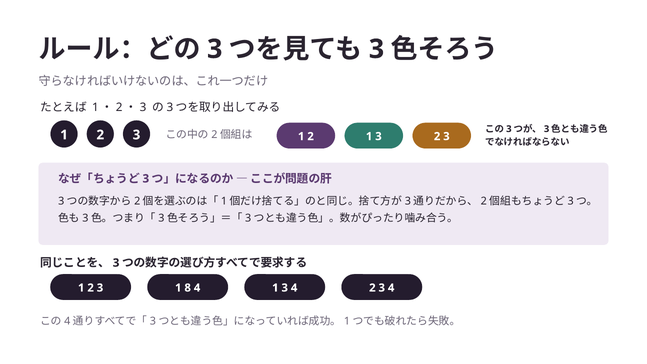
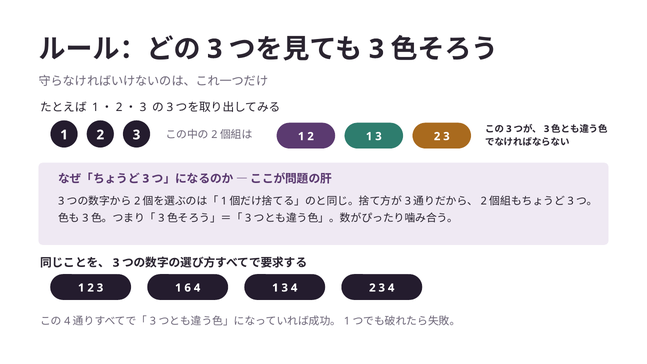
8: 8 -> 6
